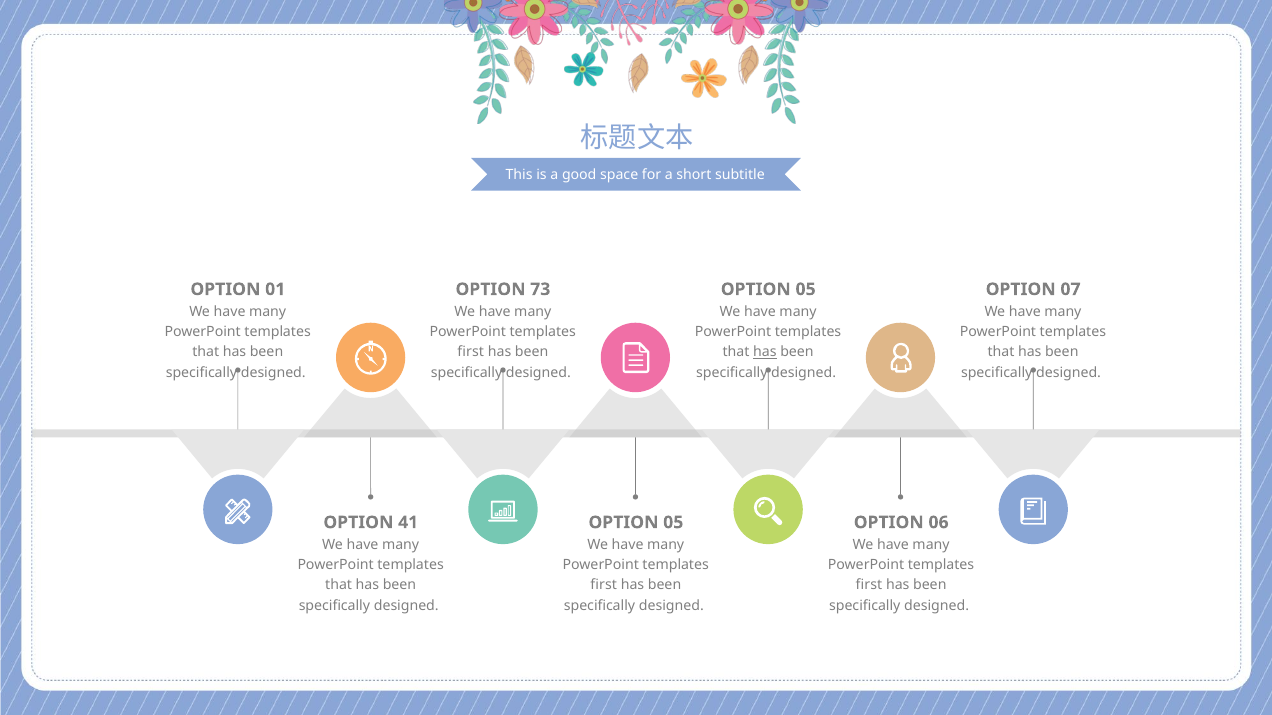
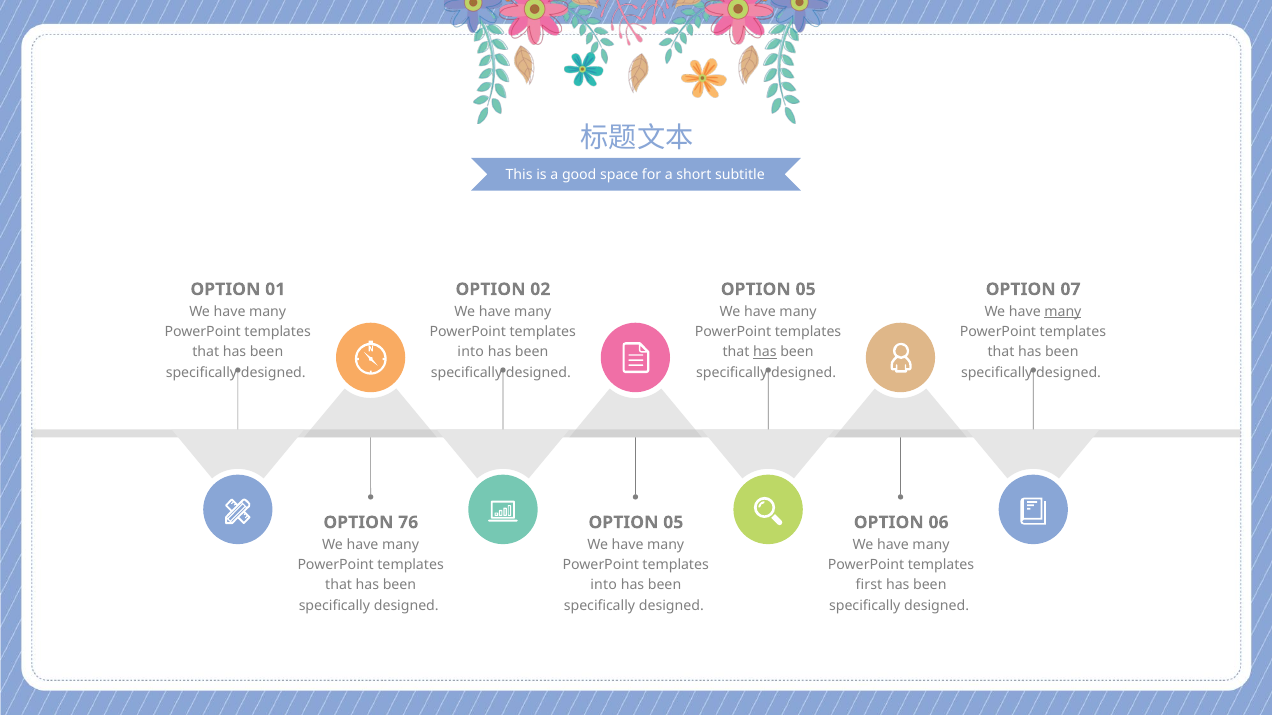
73: 73 -> 02
many at (1063, 312) underline: none -> present
first at (471, 352): first -> into
41: 41 -> 76
first at (604, 586): first -> into
